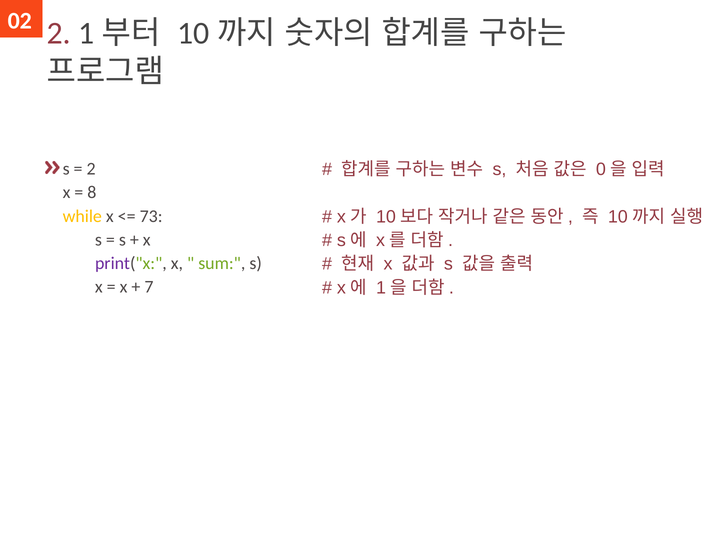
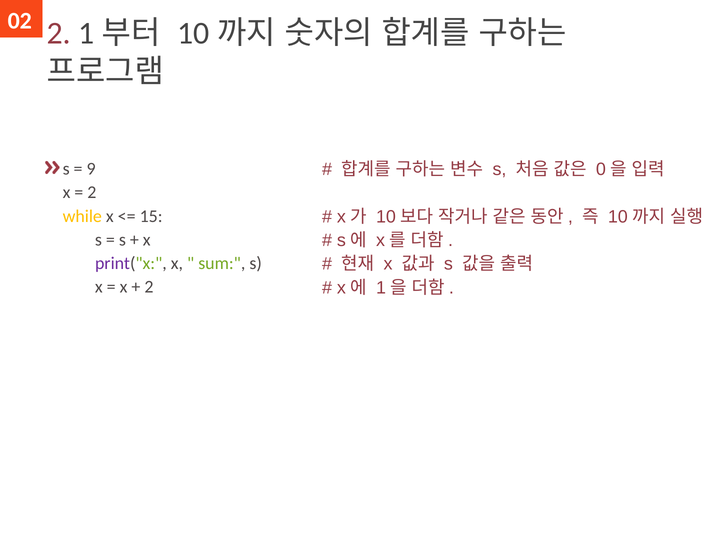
2 at (91, 169): 2 -> 9
8 at (92, 193): 8 -> 2
73: 73 -> 15
7 at (149, 287): 7 -> 2
